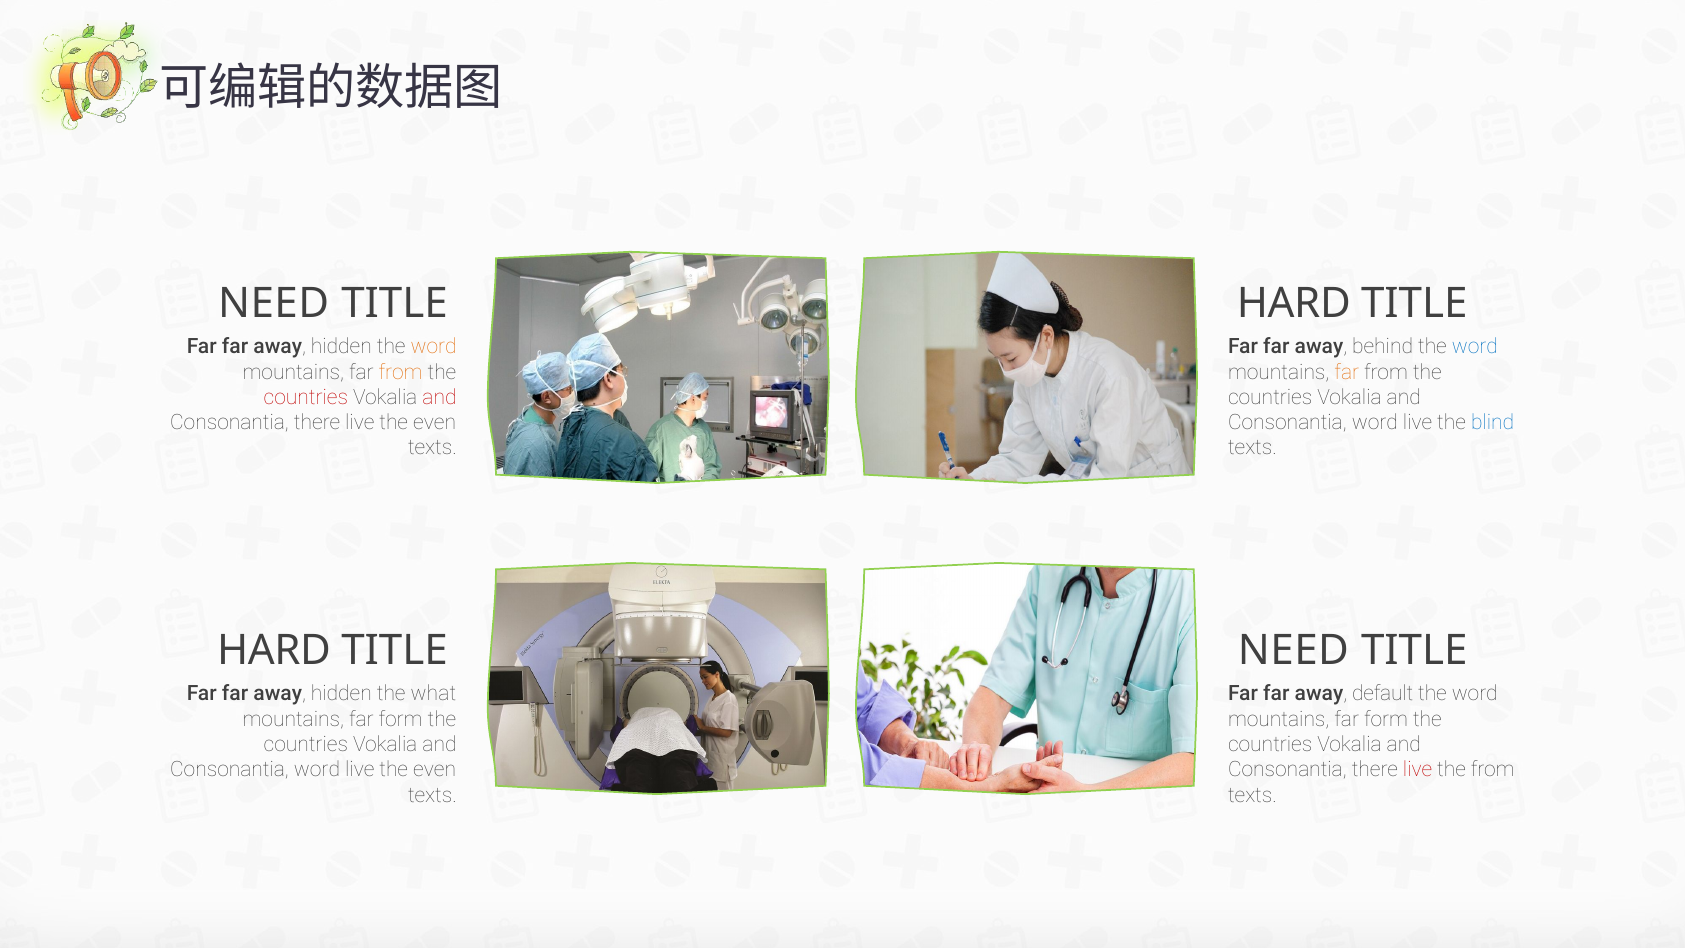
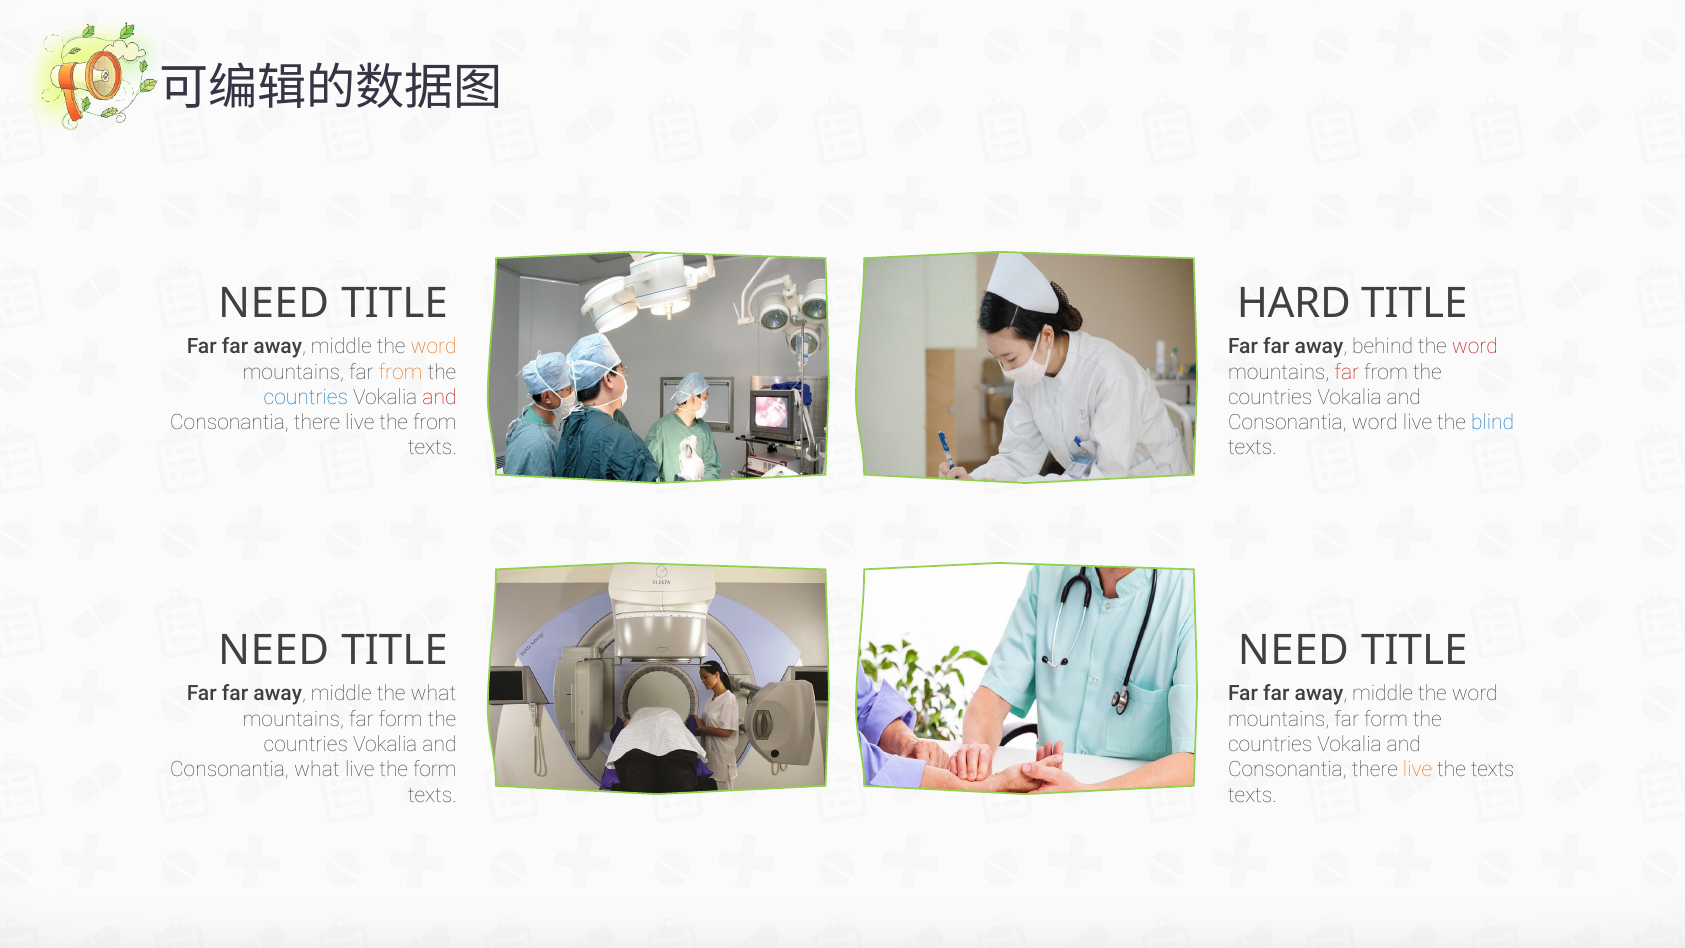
hidden at (341, 347): hidden -> middle
word at (1475, 347) colour: blue -> red
far at (1347, 372) colour: orange -> red
countries at (306, 397) colour: red -> blue
there live the even: even -> from
HARD at (274, 651): HARD -> NEED
hidden at (341, 694): hidden -> middle
default at (1383, 694): default -> middle
word at (317, 770): word -> what
even at (435, 770): even -> form
live at (1418, 770) colour: red -> orange
the from: from -> texts
